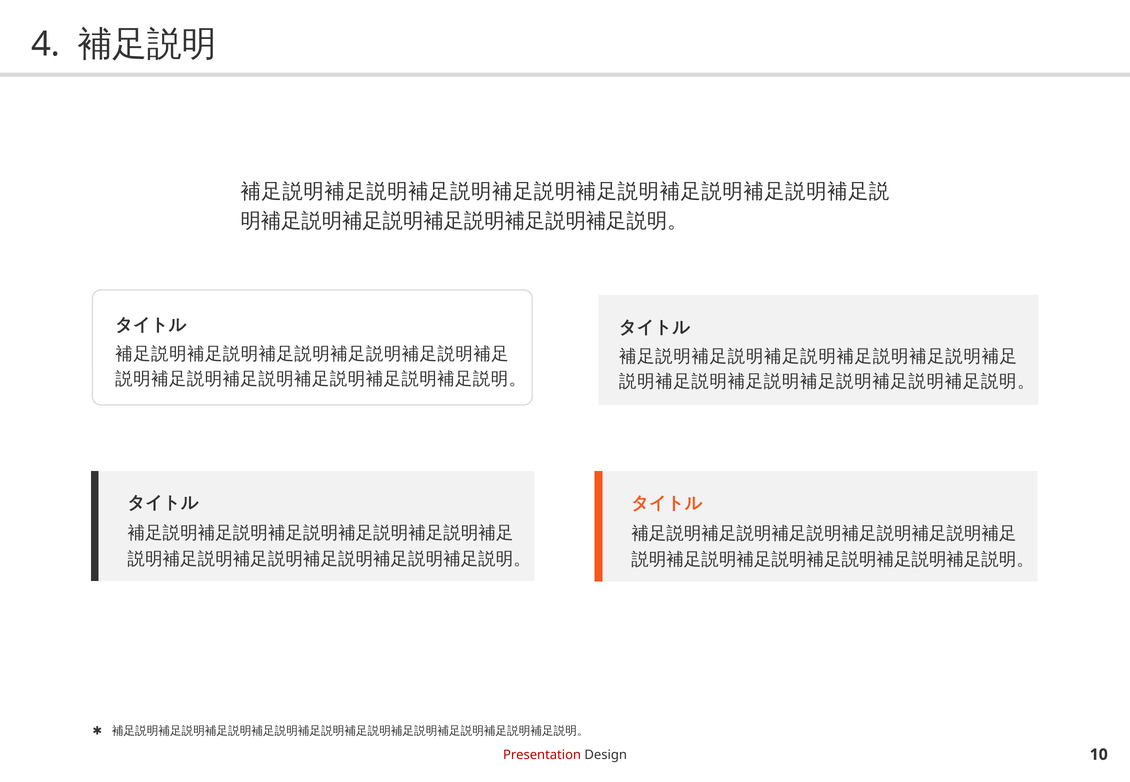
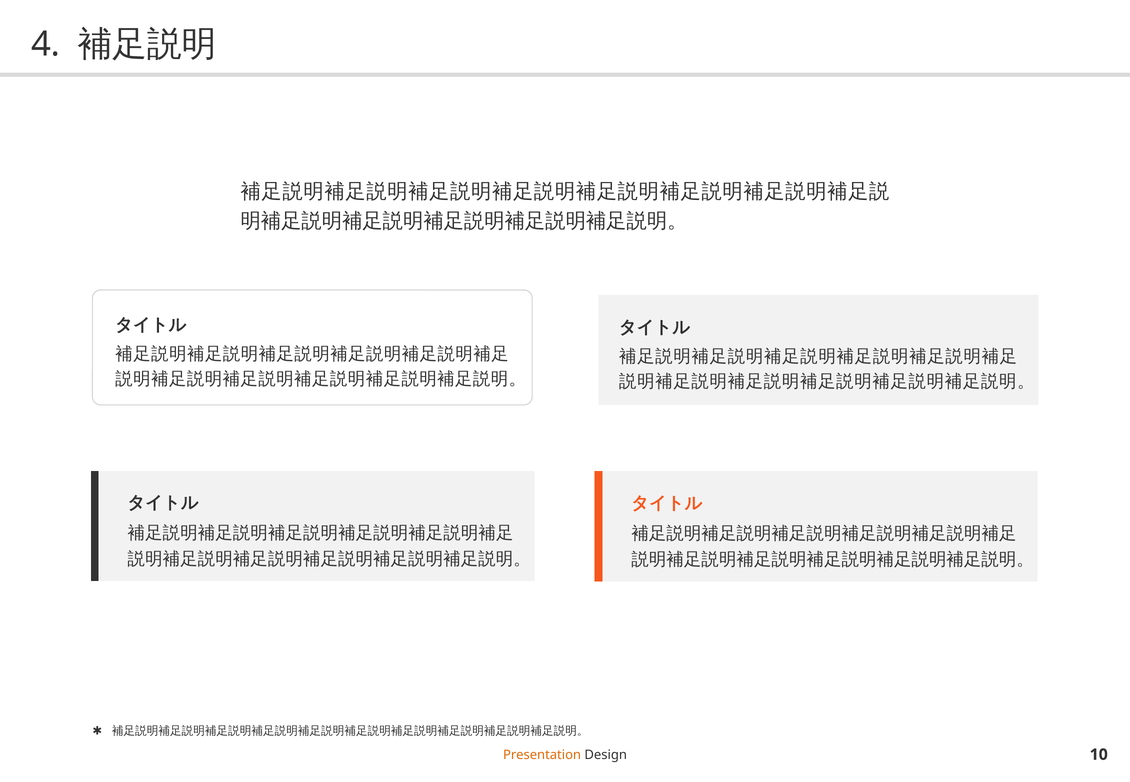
Presentation colour: red -> orange
